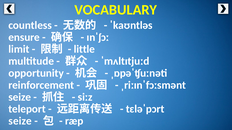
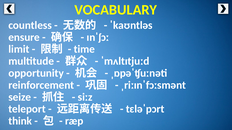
little: little -> time
seize at (20, 121): seize -> think
